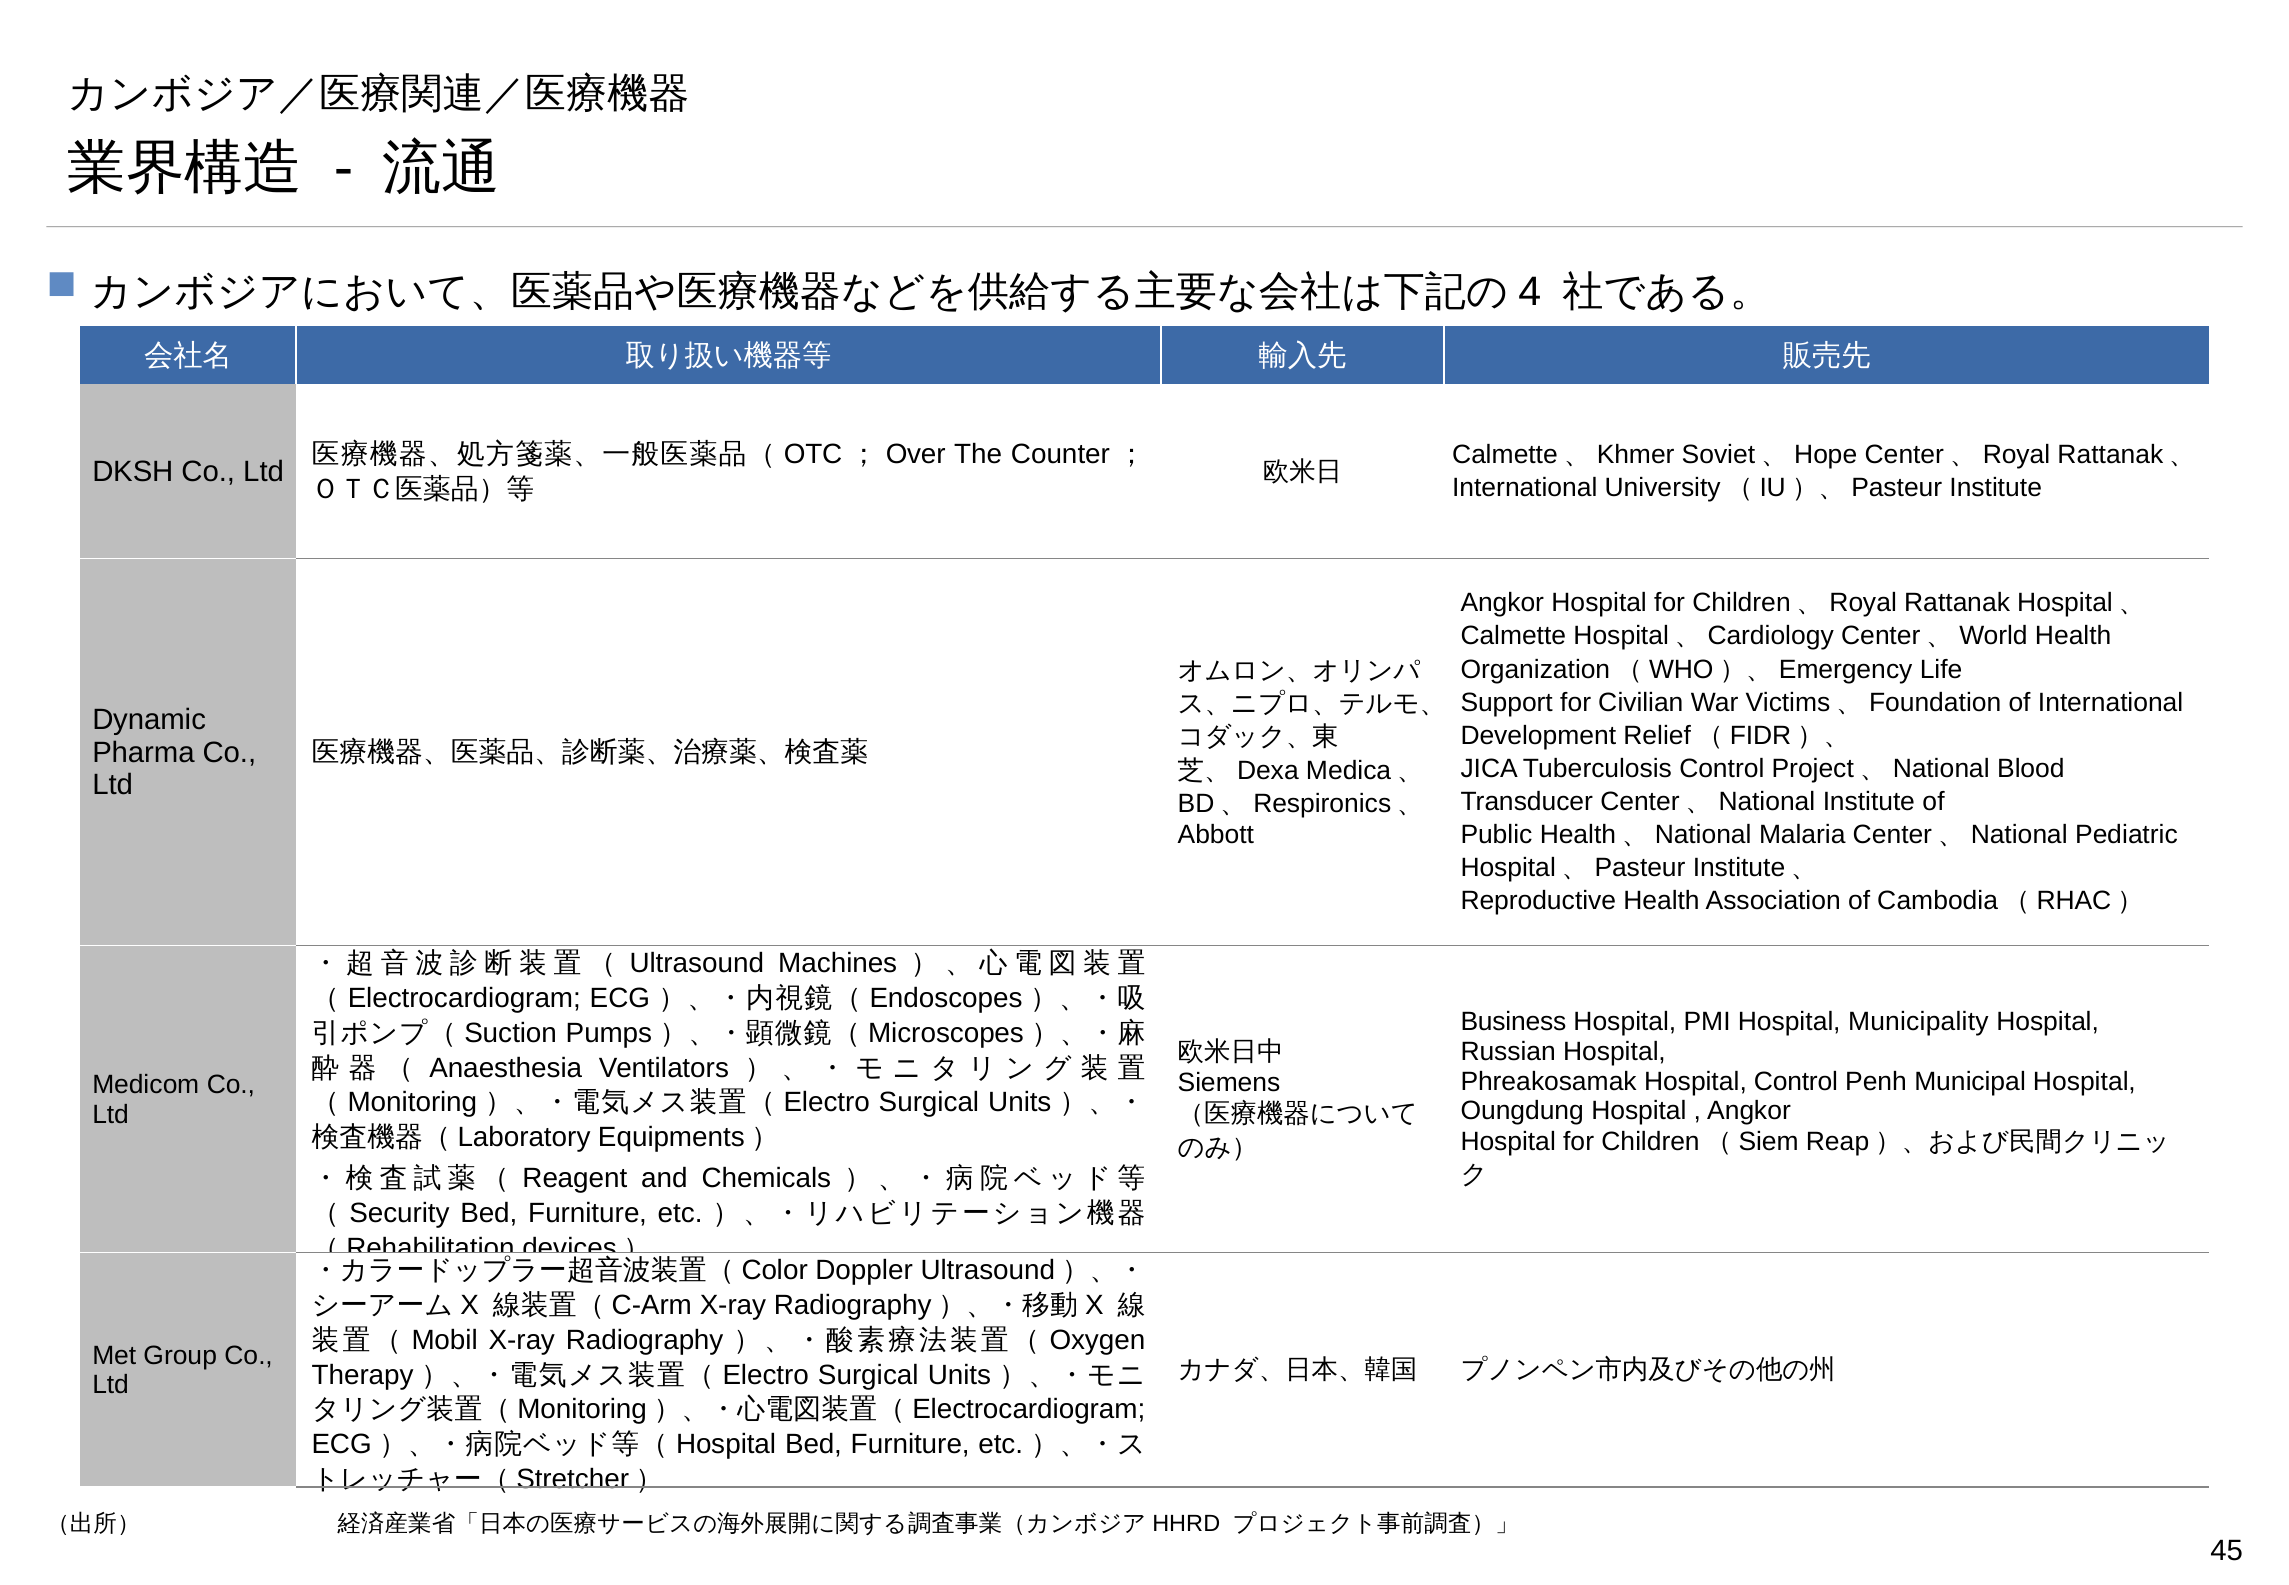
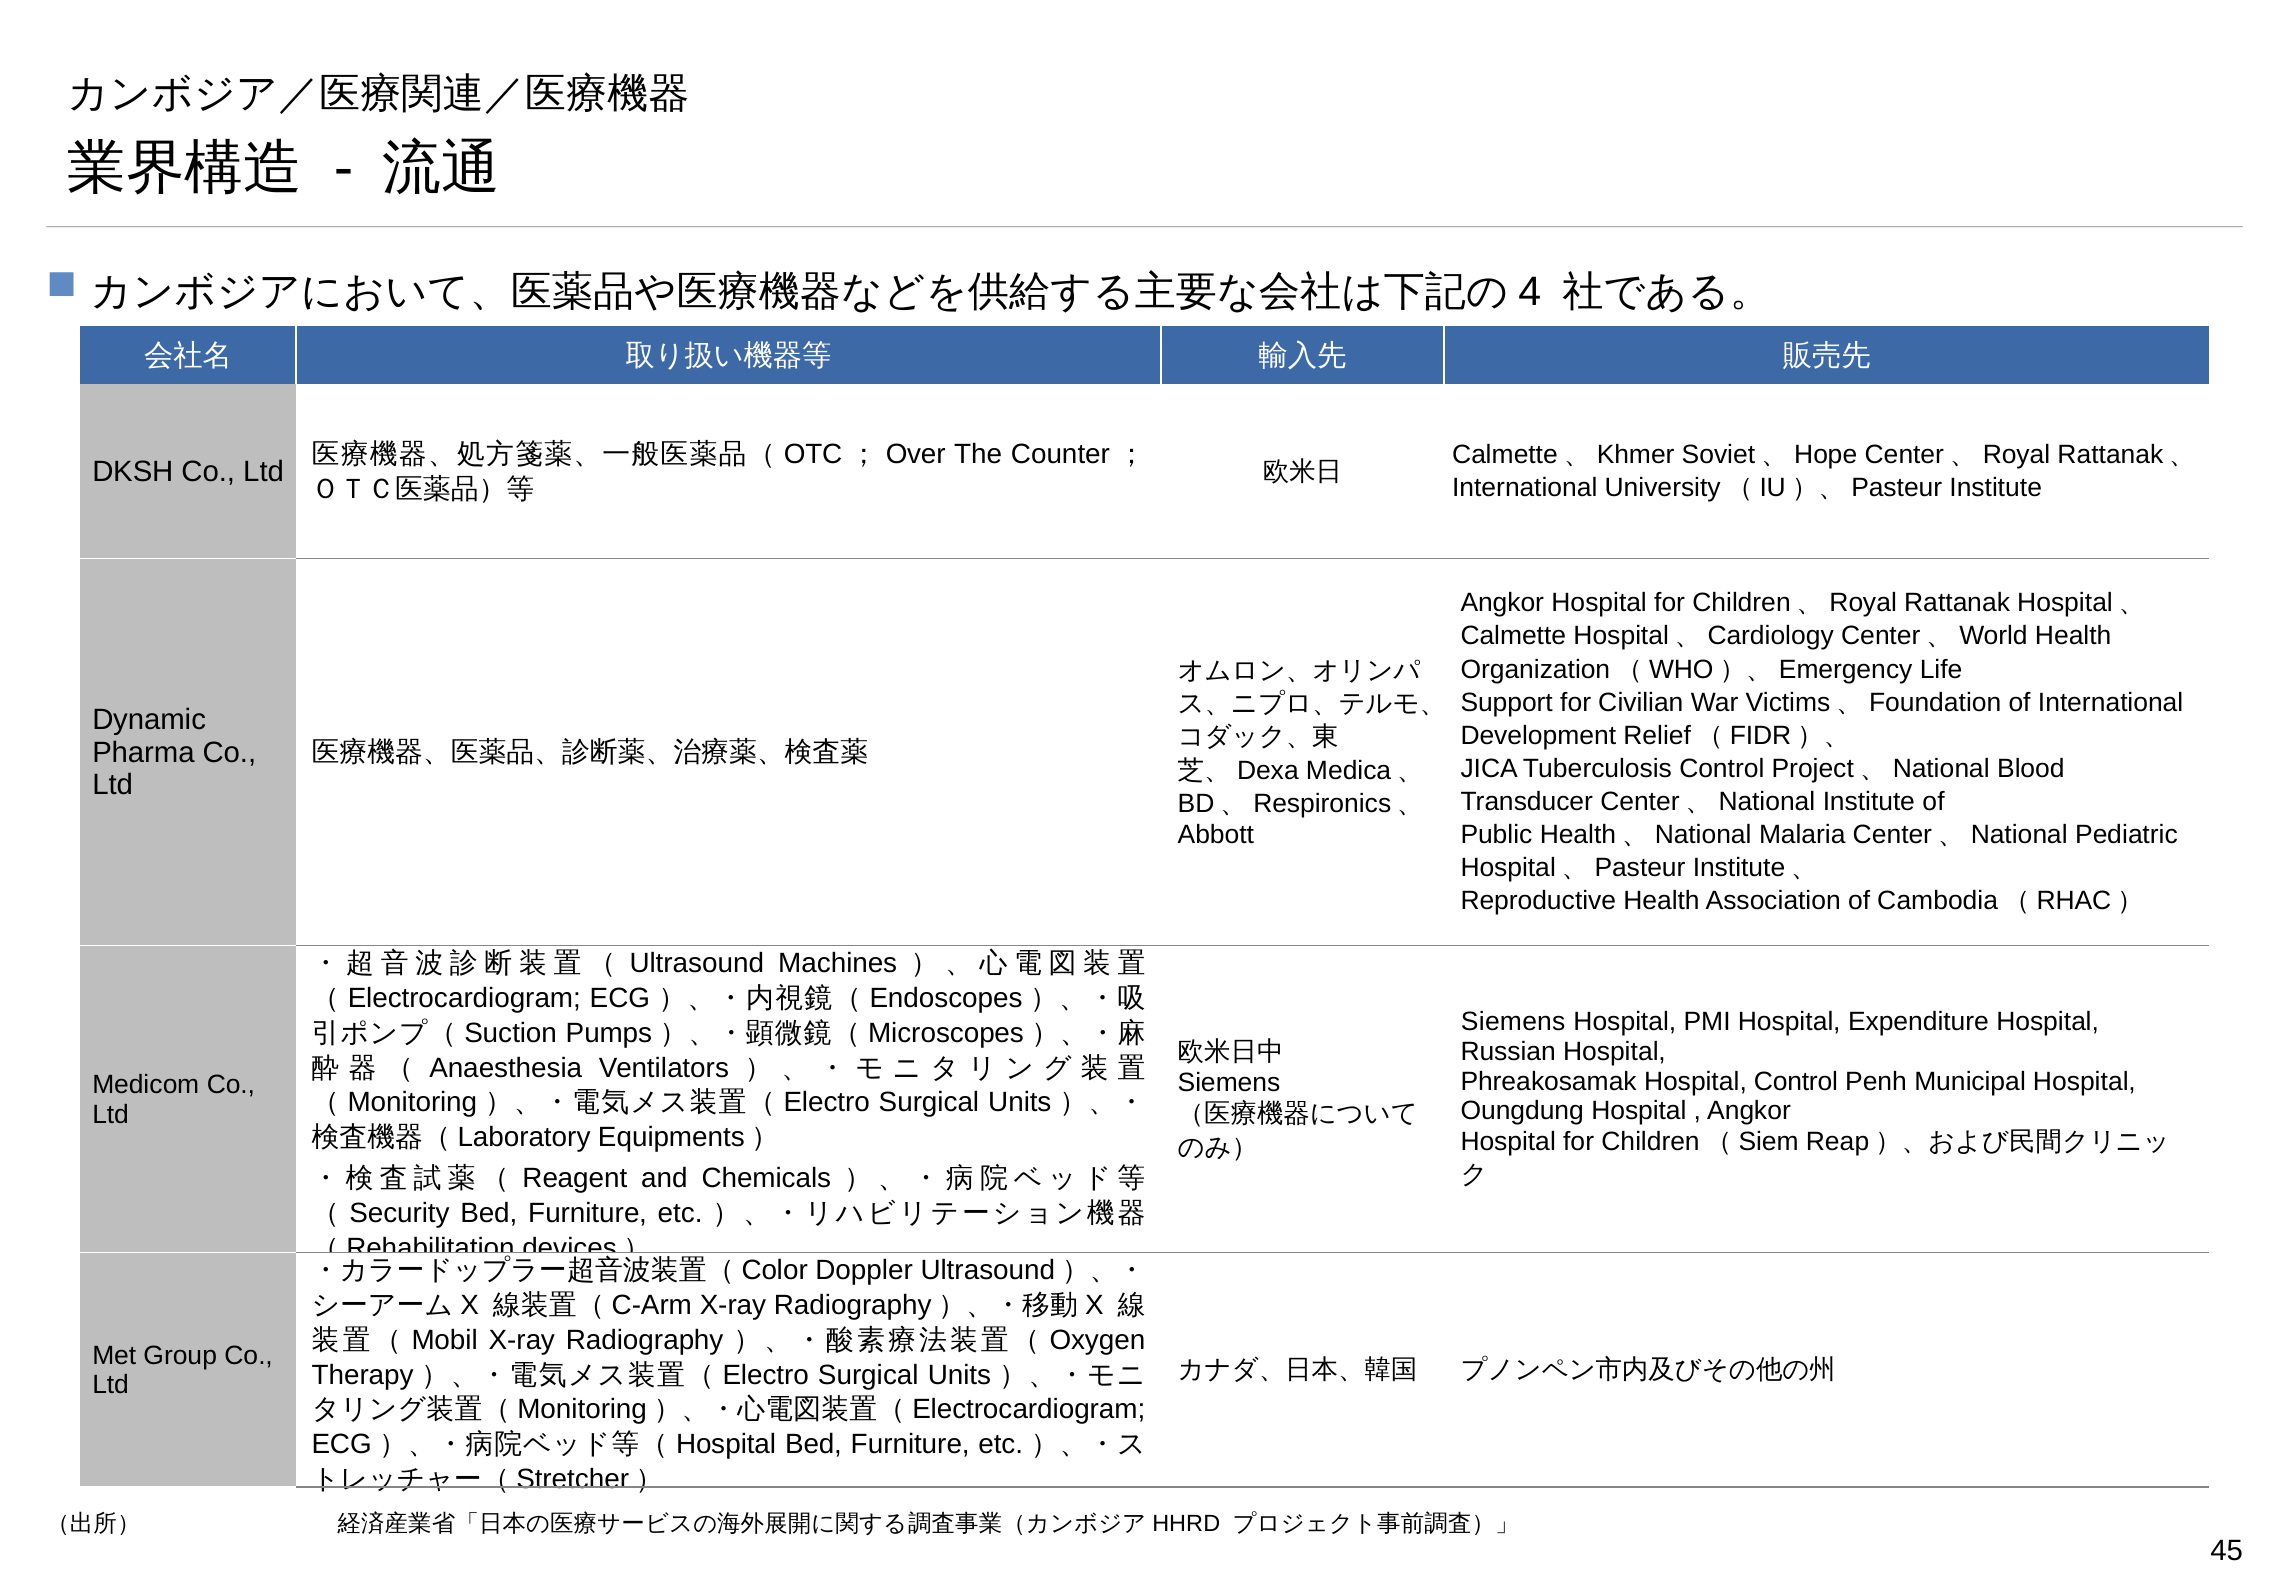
Business at (1513, 1022): Business -> Siemens
Municipality: Municipality -> Expenditure
